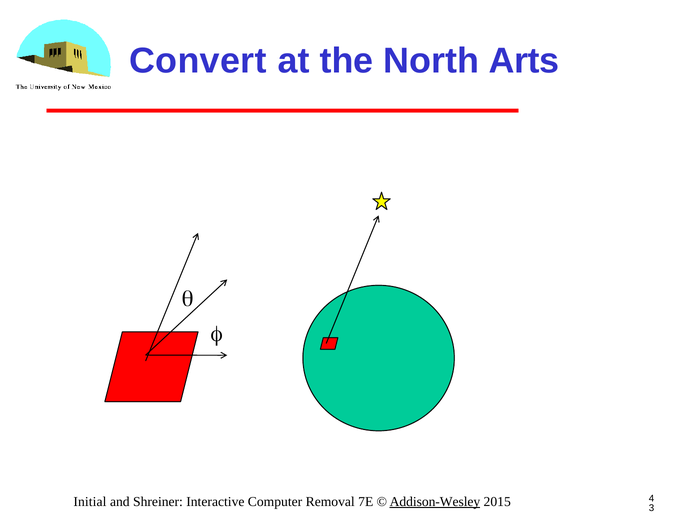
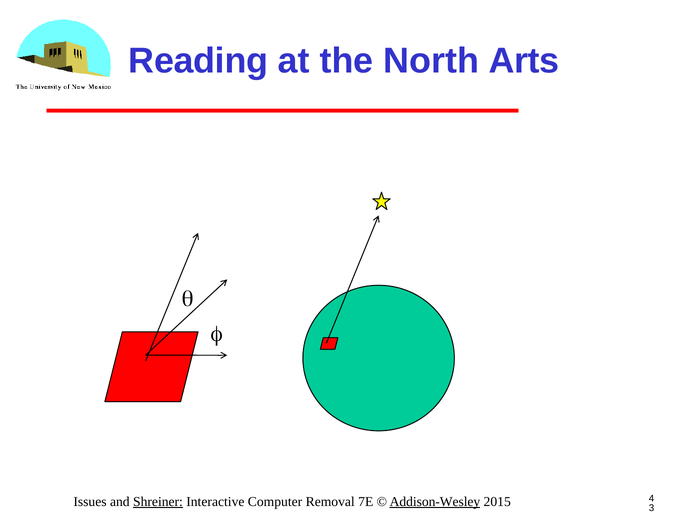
Convert: Convert -> Reading
Initial: Initial -> Issues
Shreiner underline: none -> present
